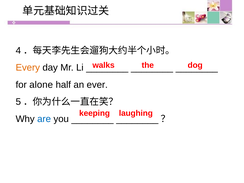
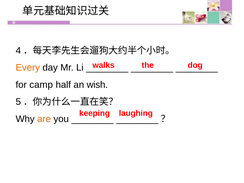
alone: alone -> camp
ever: ever -> wish
are colour: blue -> orange
